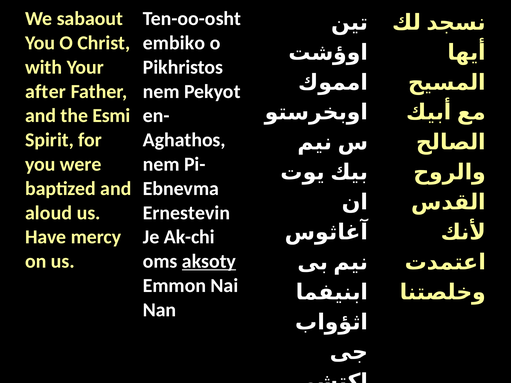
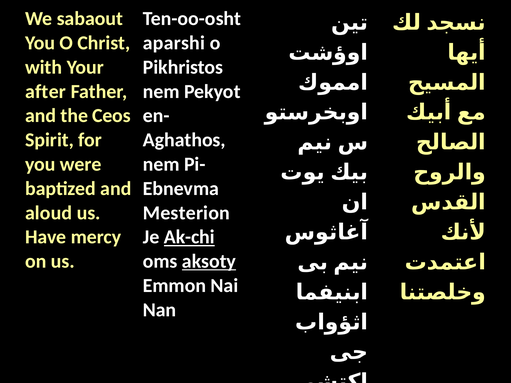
embiko: embiko -> aparshi
Esmi: Esmi -> Ceos
Ernestevin: Ernestevin -> Mesterion
Ak-chi underline: none -> present
